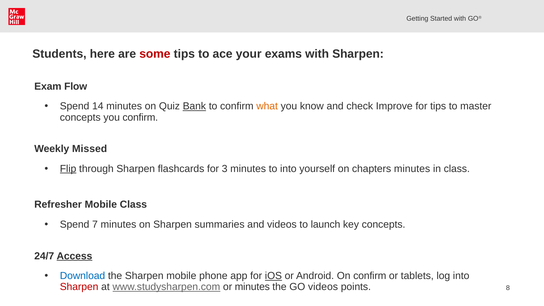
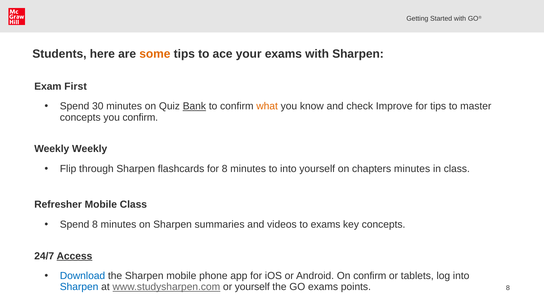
some colour: red -> orange
Flow: Flow -> First
14: 14 -> 30
Weekly Missed: Missed -> Weekly
Flip underline: present -> none
for 3: 3 -> 8
Spend 7: 7 -> 8
to launch: launch -> exams
iOS underline: present -> none
Sharpen at (79, 287) colour: red -> blue
or minutes: minutes -> yourself
GO videos: videos -> exams
